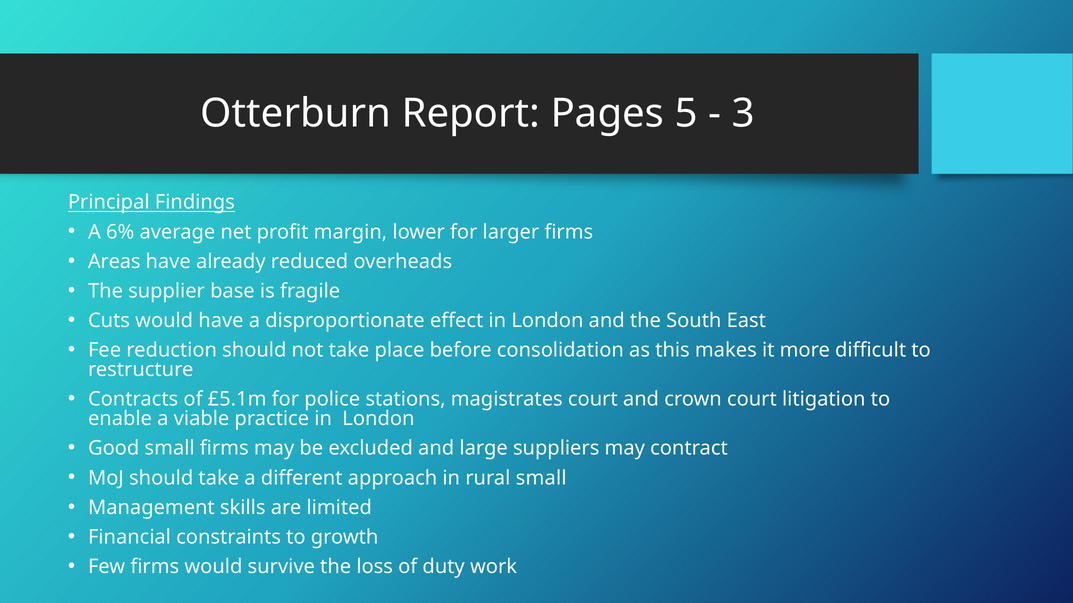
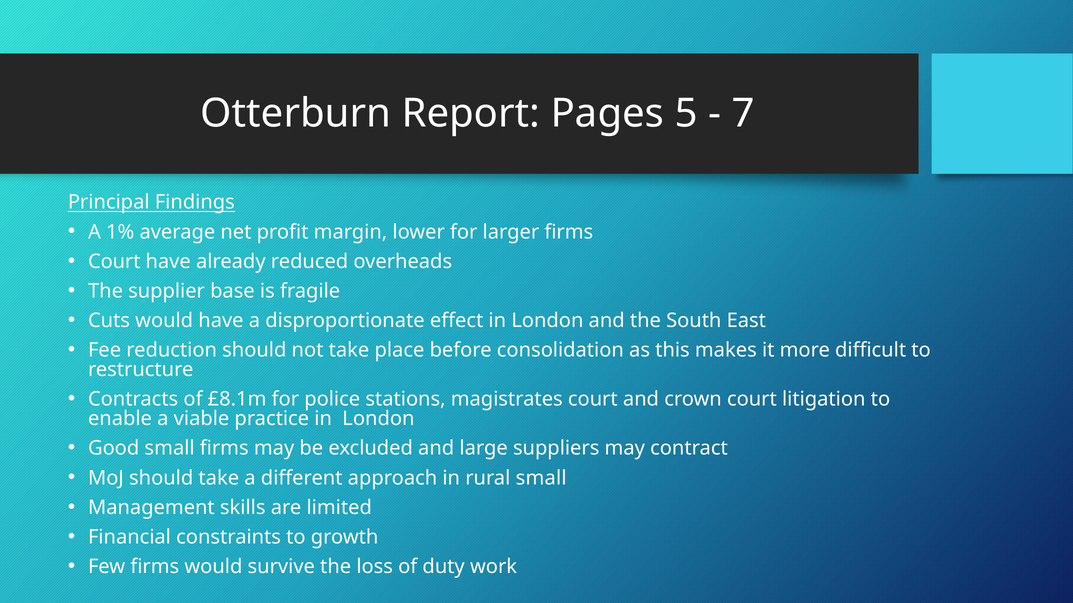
3: 3 -> 7
6%: 6% -> 1%
Areas at (114, 262): Areas -> Court
£5.1m: £5.1m -> £8.1m
